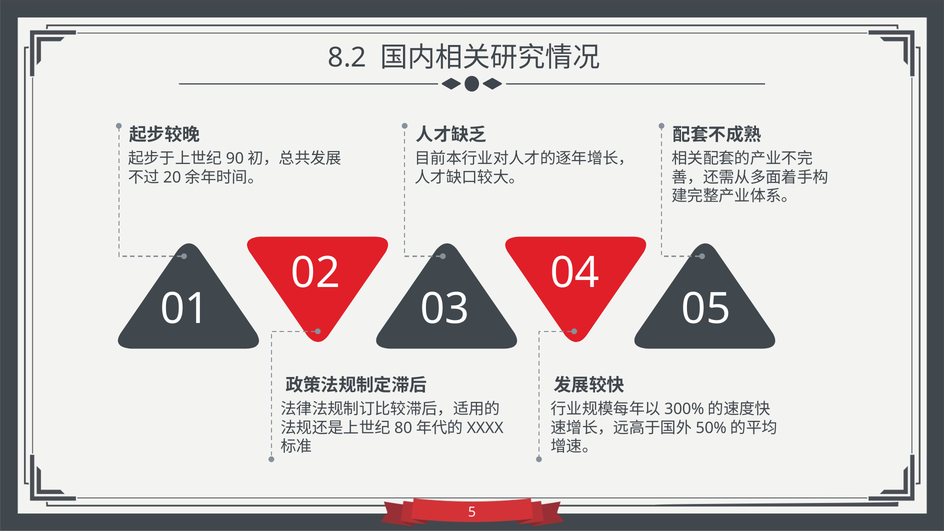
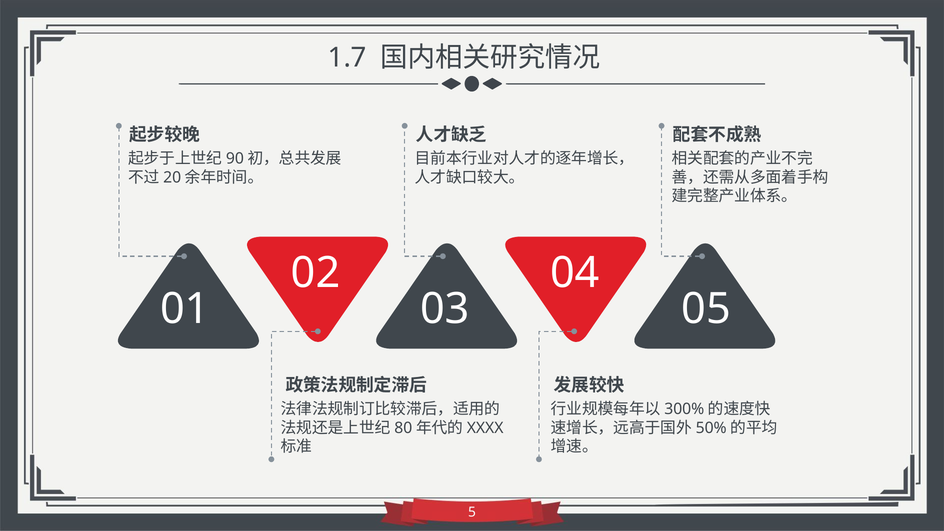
8.2: 8.2 -> 1.7
